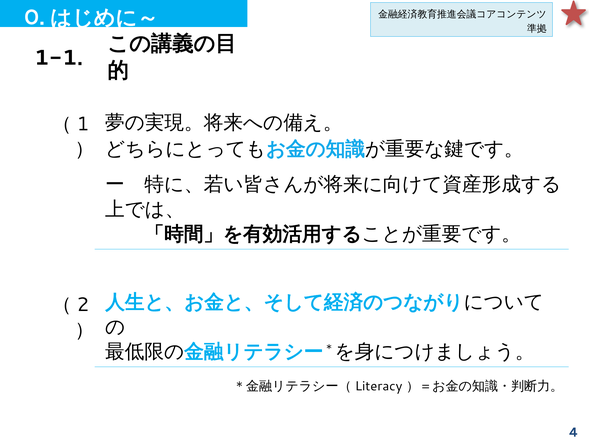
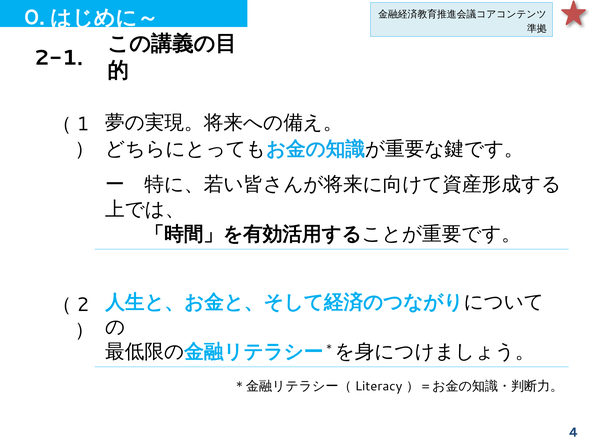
1-1: 1-1 -> 2-1
